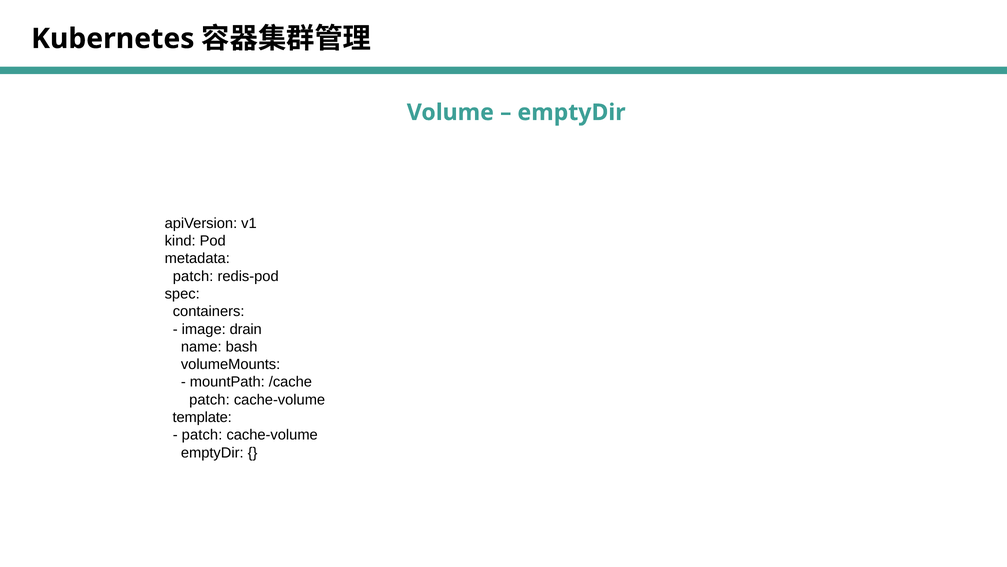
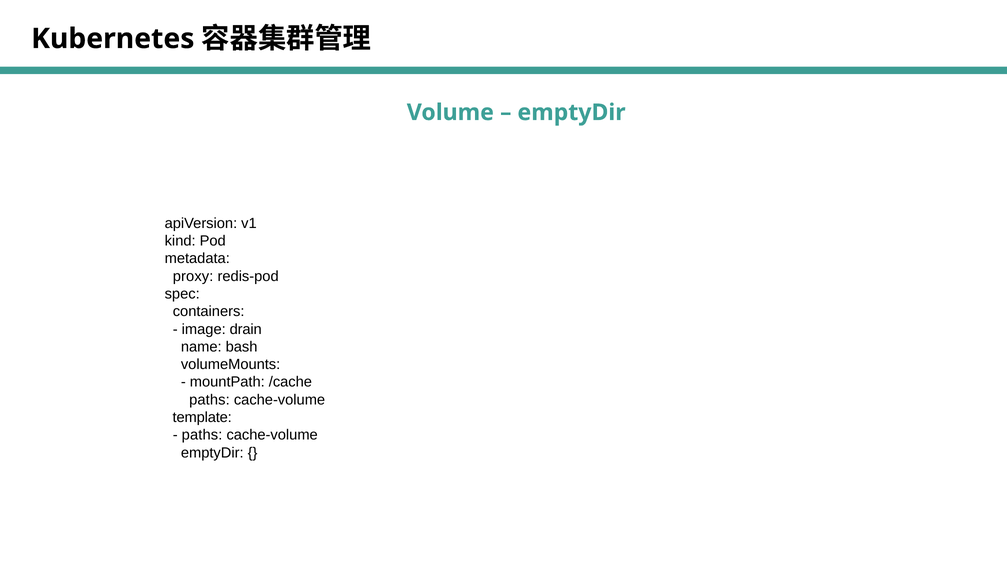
patch at (193, 276): patch -> proxy
patch at (209, 399): patch -> paths
patch at (202, 435): patch -> paths
